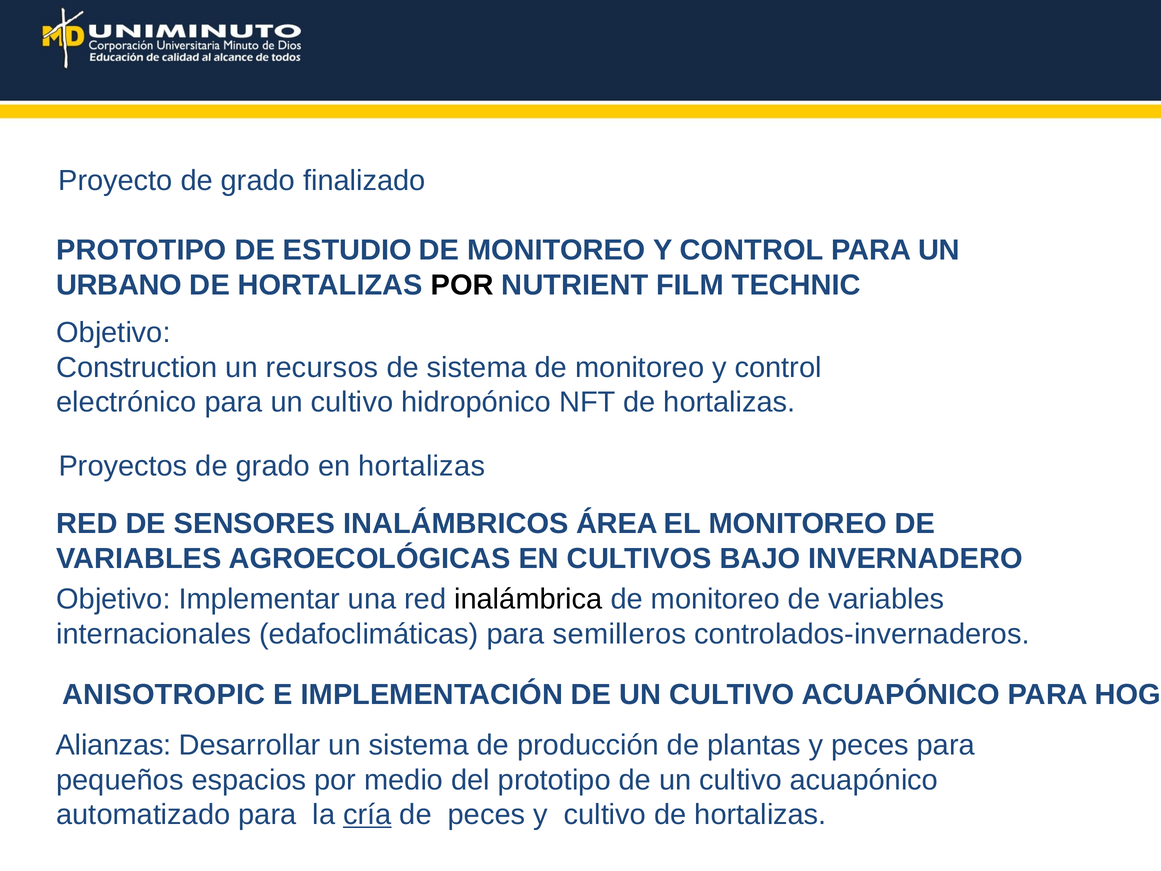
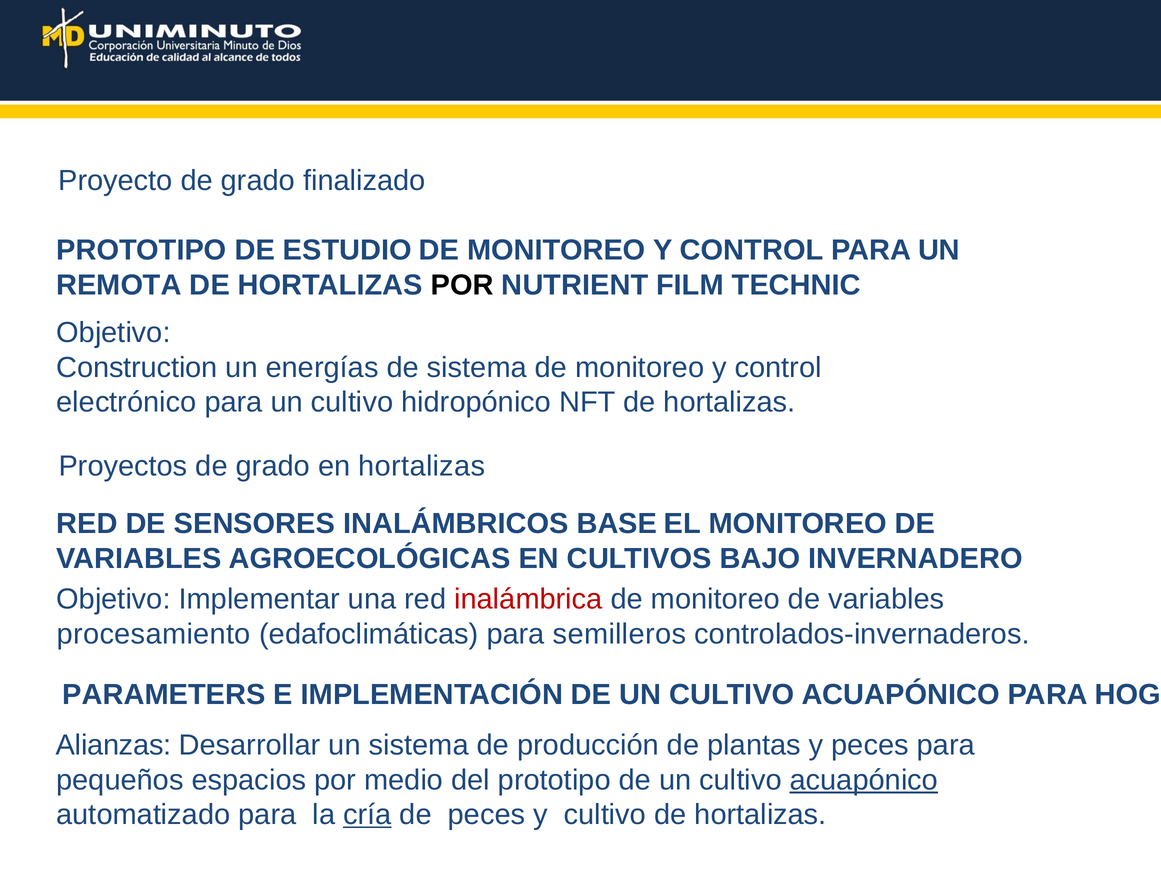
URBANO: URBANO -> REMOTA
recursos: recursos -> energías
ÁREA: ÁREA -> BASE
inalámbrica colour: black -> red
internacionales: internacionales -> procesamiento
ANISOTROPIC: ANISOTROPIC -> PARAMETERS
acuapónico at (864, 780) underline: none -> present
